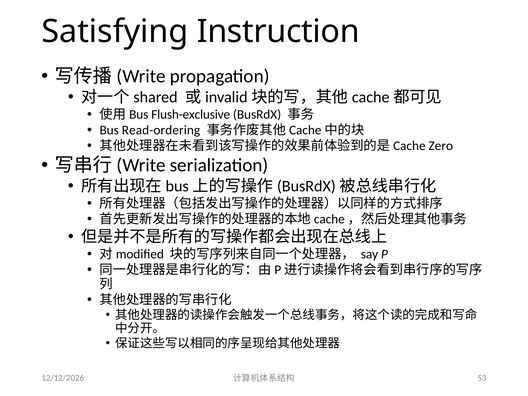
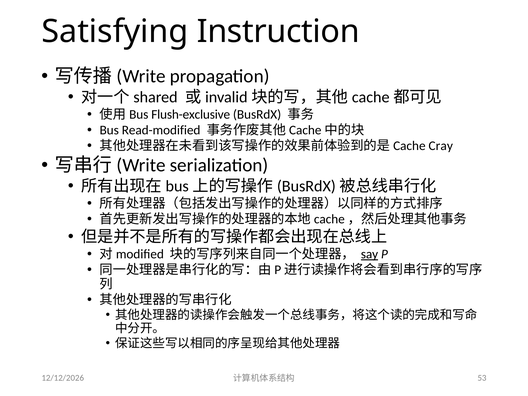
Read-ordering: Read-ordering -> Read-modified
Zero: Zero -> Cray
say underline: none -> present
